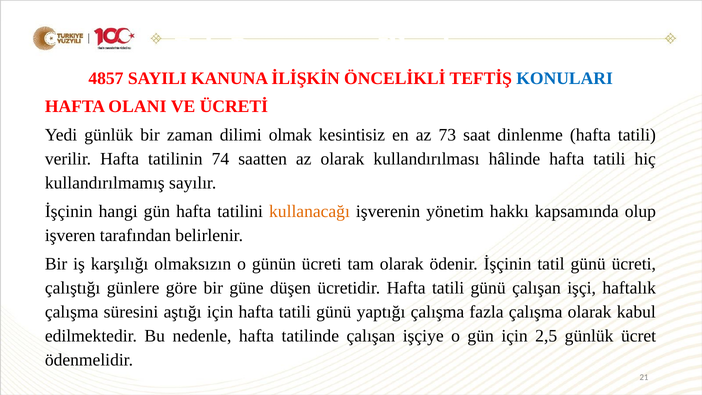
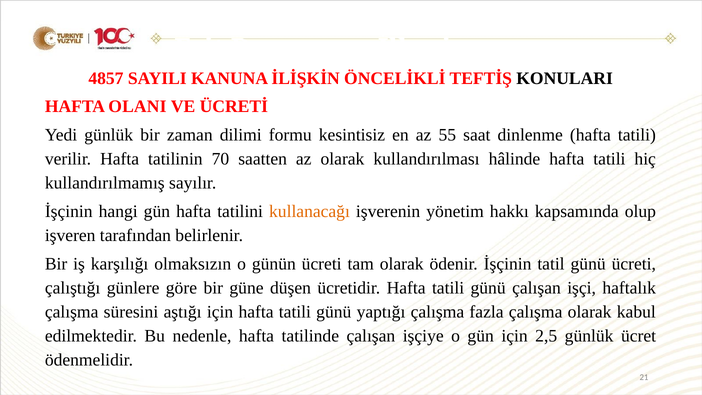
KONULARI colour: blue -> black
olmak: olmak -> formu
73: 73 -> 55
74: 74 -> 70
